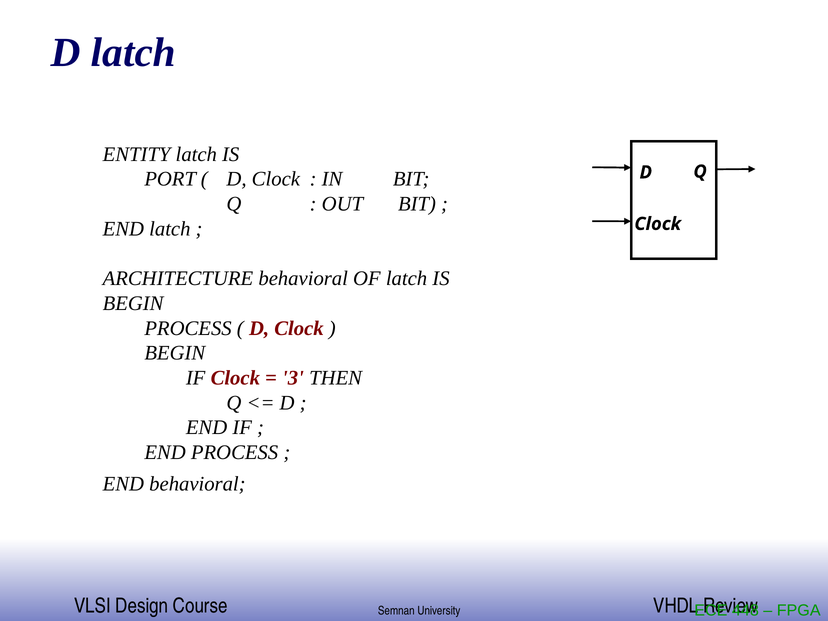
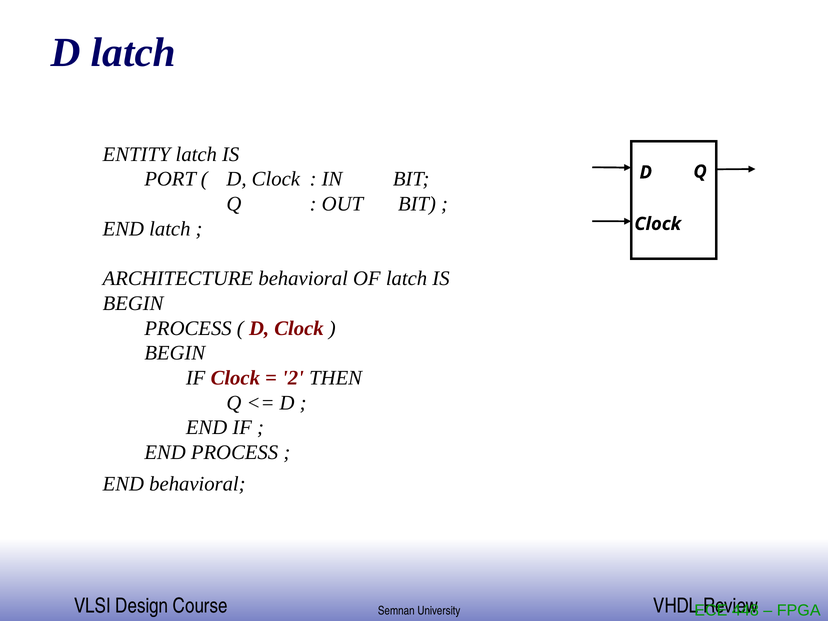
3: 3 -> 2
